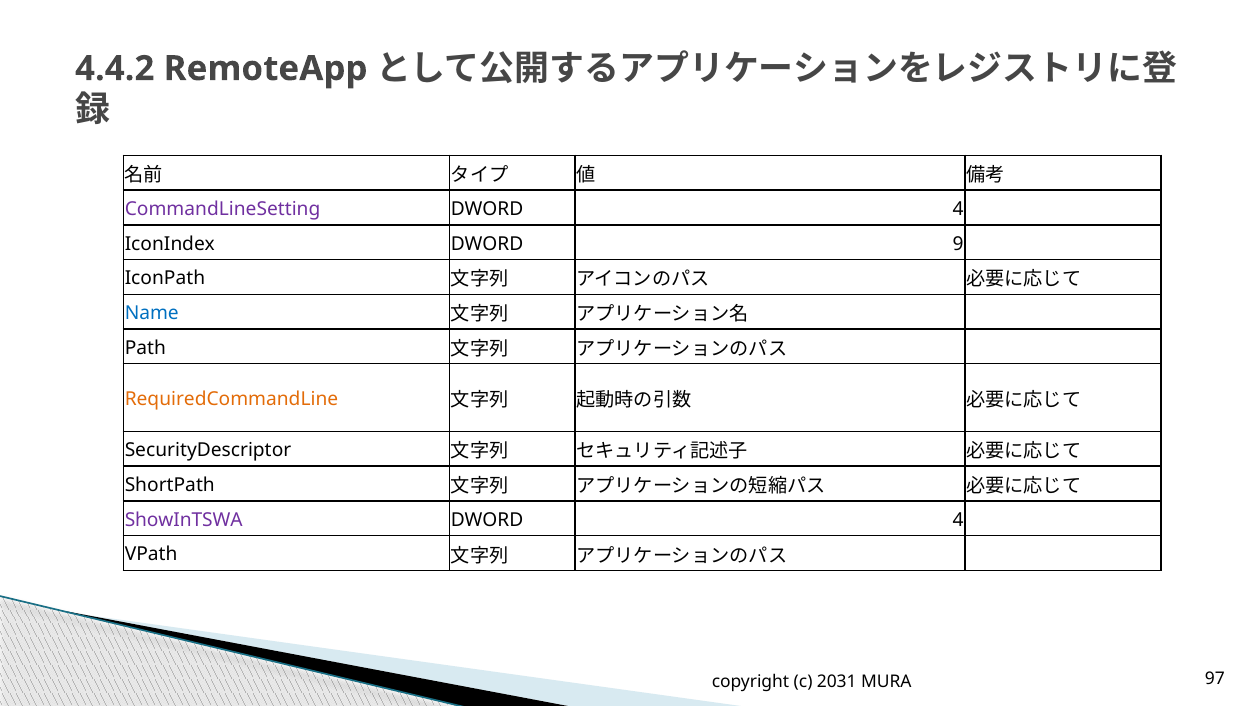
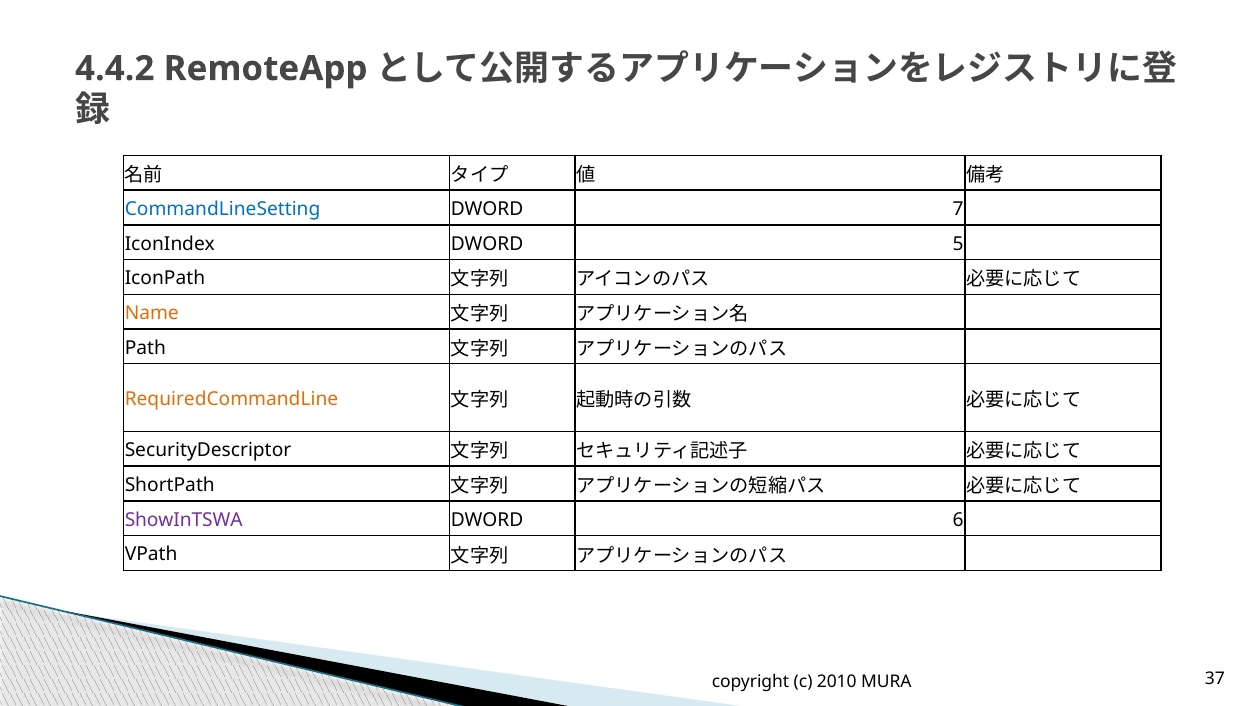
CommandLineSetting colour: purple -> blue
4 at (958, 209): 4 -> 7
9: 9 -> 5
Name colour: blue -> orange
4 at (958, 520): 4 -> 6
2031: 2031 -> 2010
97: 97 -> 37
